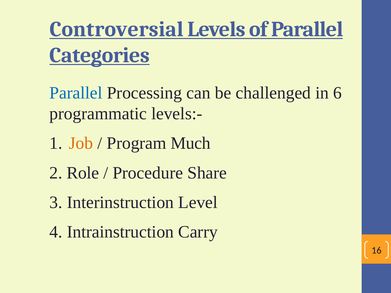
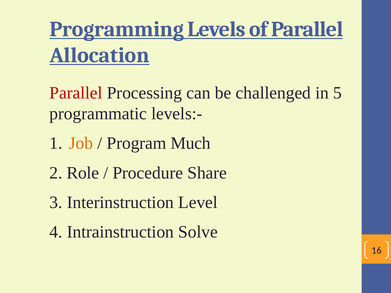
Controversial: Controversial -> Programming
Categories: Categories -> Allocation
Parallel at (76, 93) colour: blue -> red
6: 6 -> 5
Carry: Carry -> Solve
